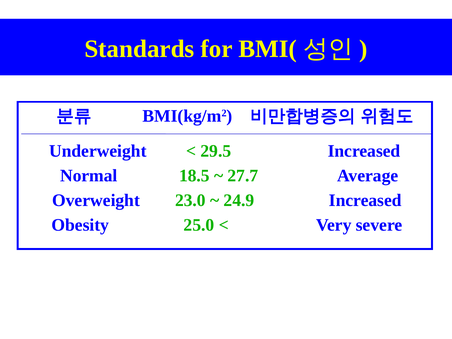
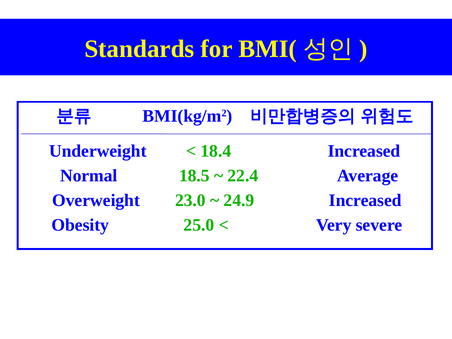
29.5: 29.5 -> 18.4
27.7: 27.7 -> 22.4
